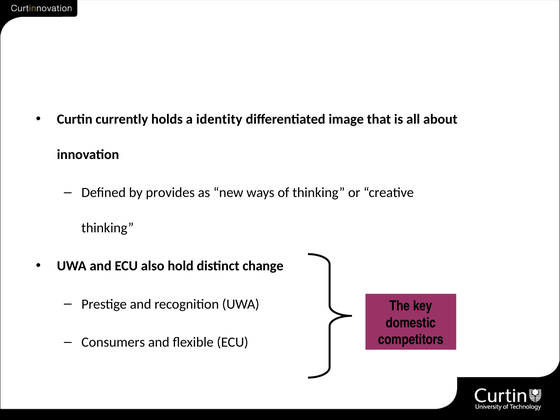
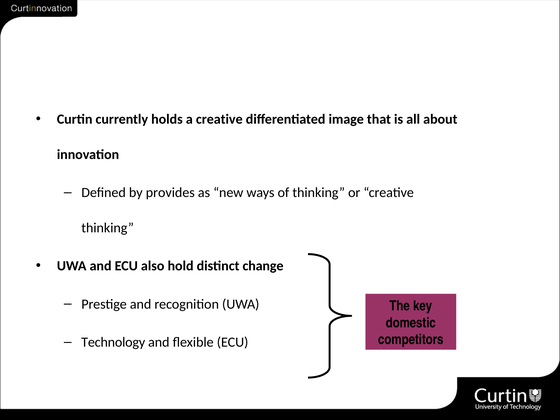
a identity: identity -> creative
Consumers: Consumers -> Technology
